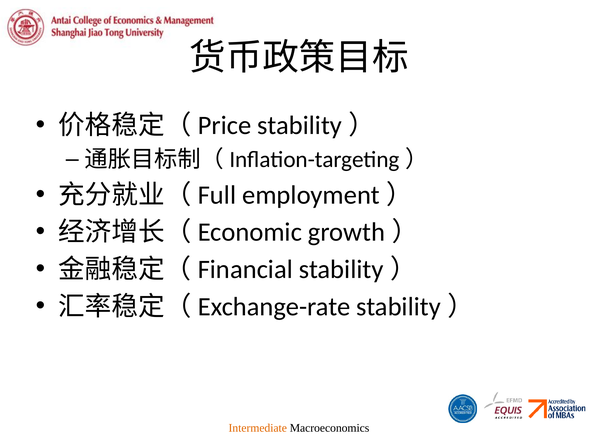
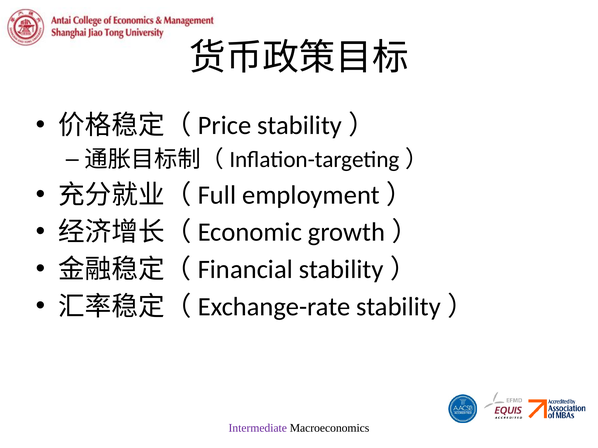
Intermediate colour: orange -> purple
